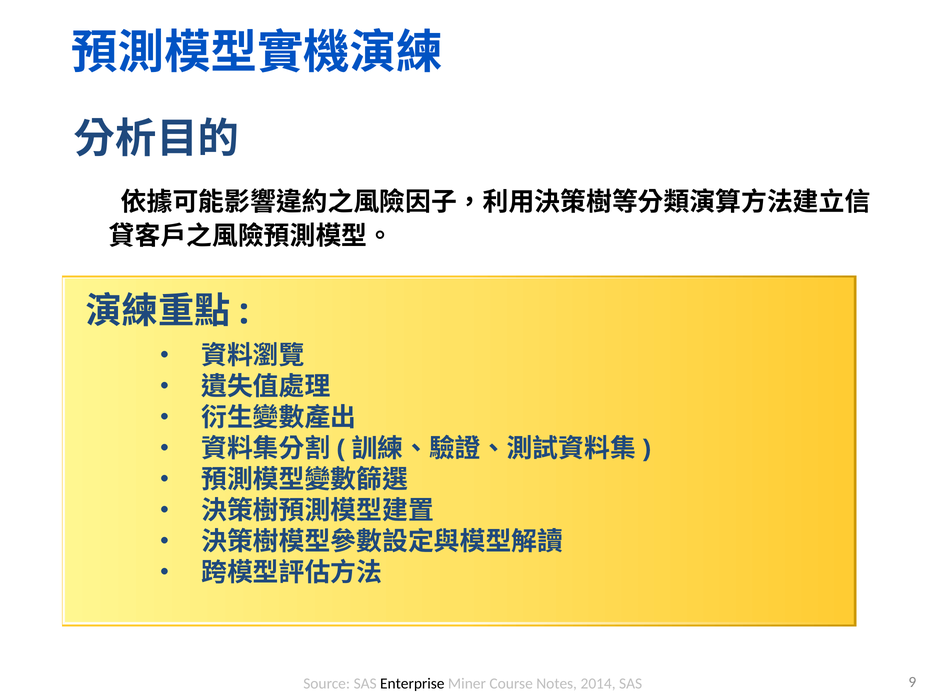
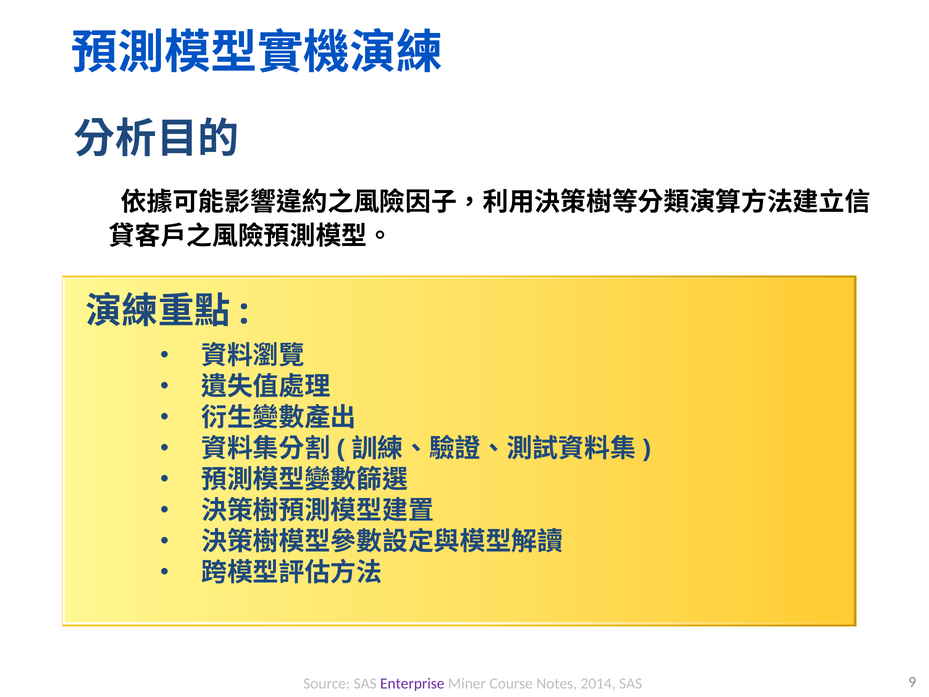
Enterprise colour: black -> purple
